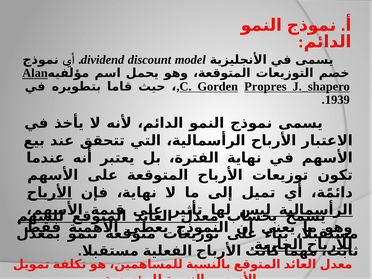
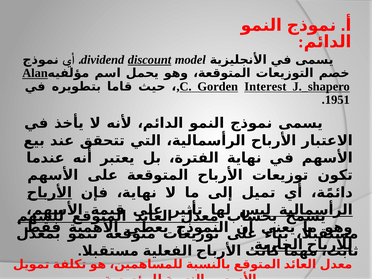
discount underline: none -> present
Propres: Propres -> Interest
1939: 1939 -> 1951
